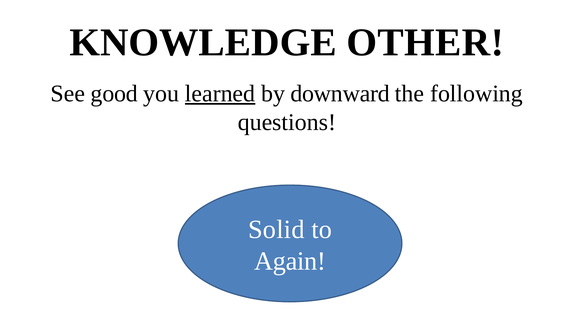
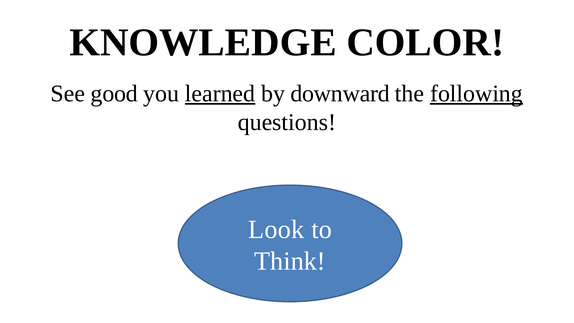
OTHER: OTHER -> COLOR
following underline: none -> present
Solid: Solid -> Look
Again: Again -> Think
